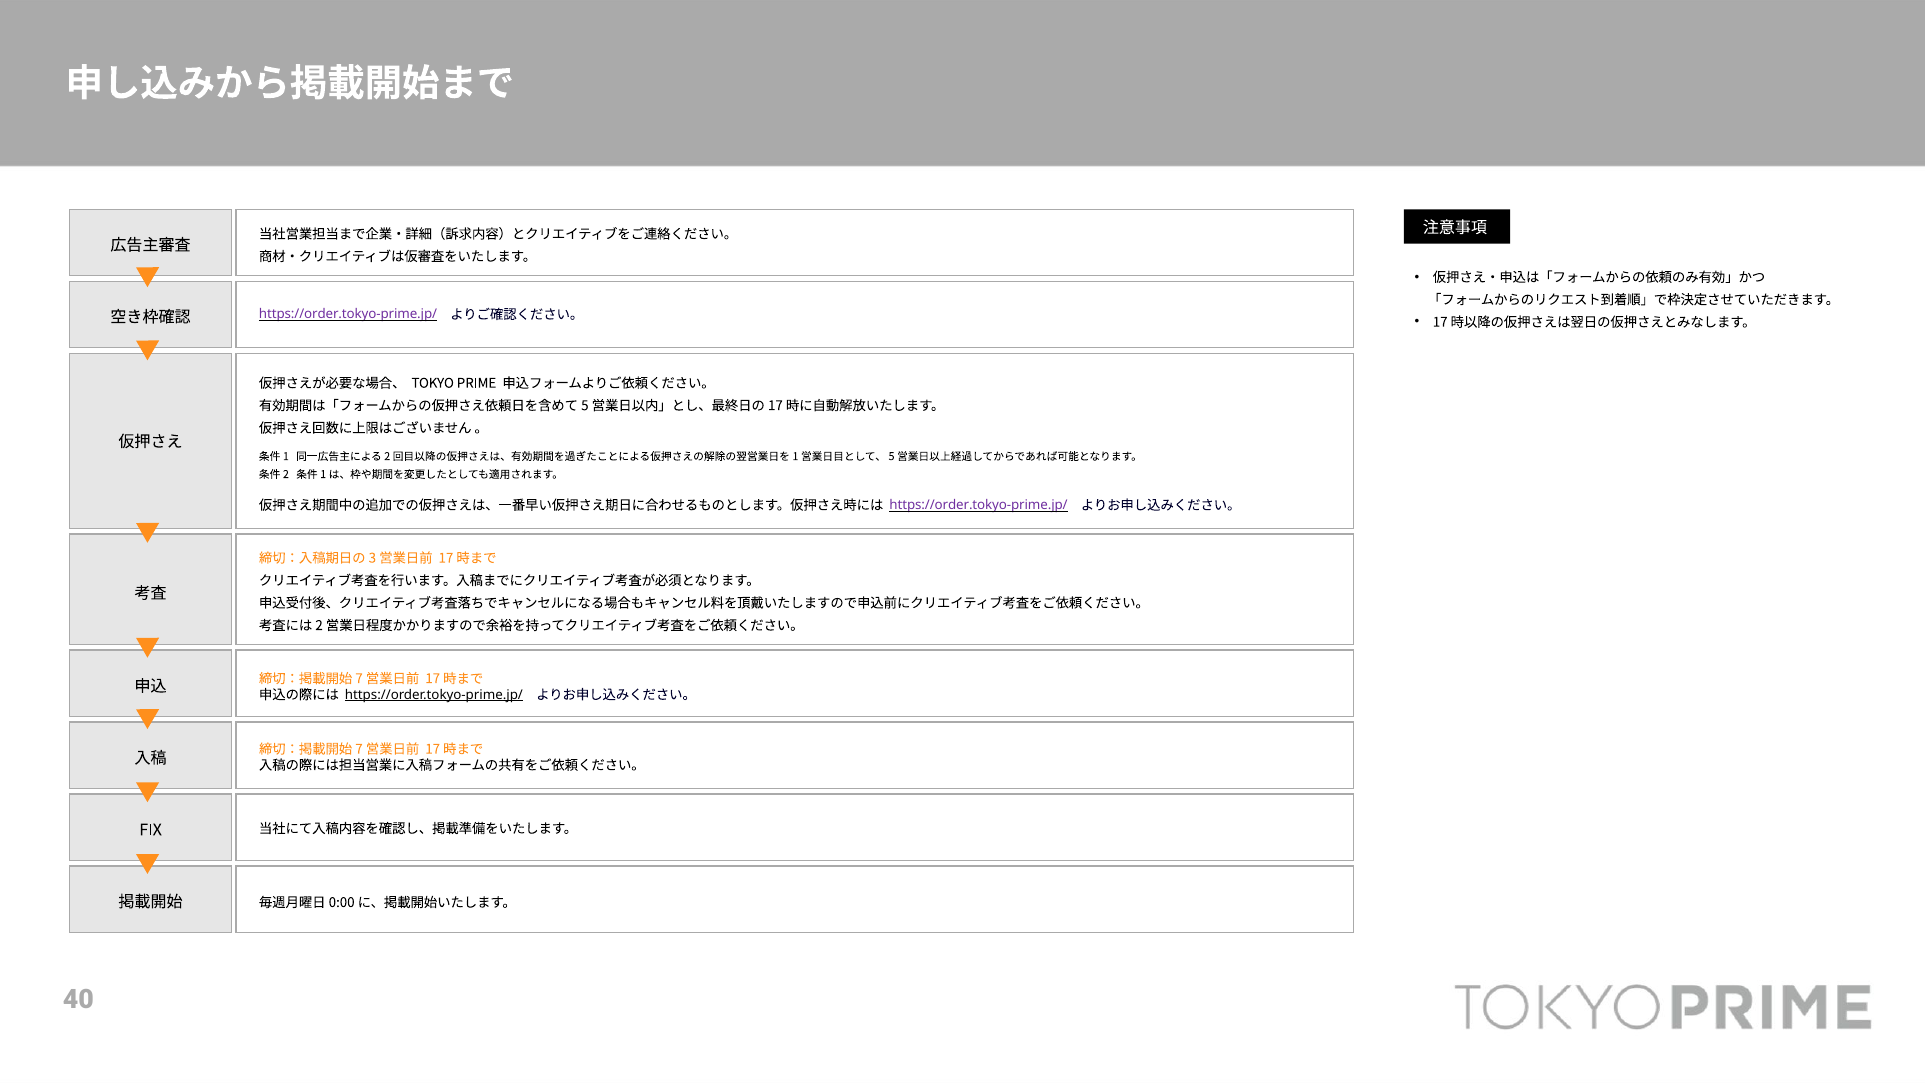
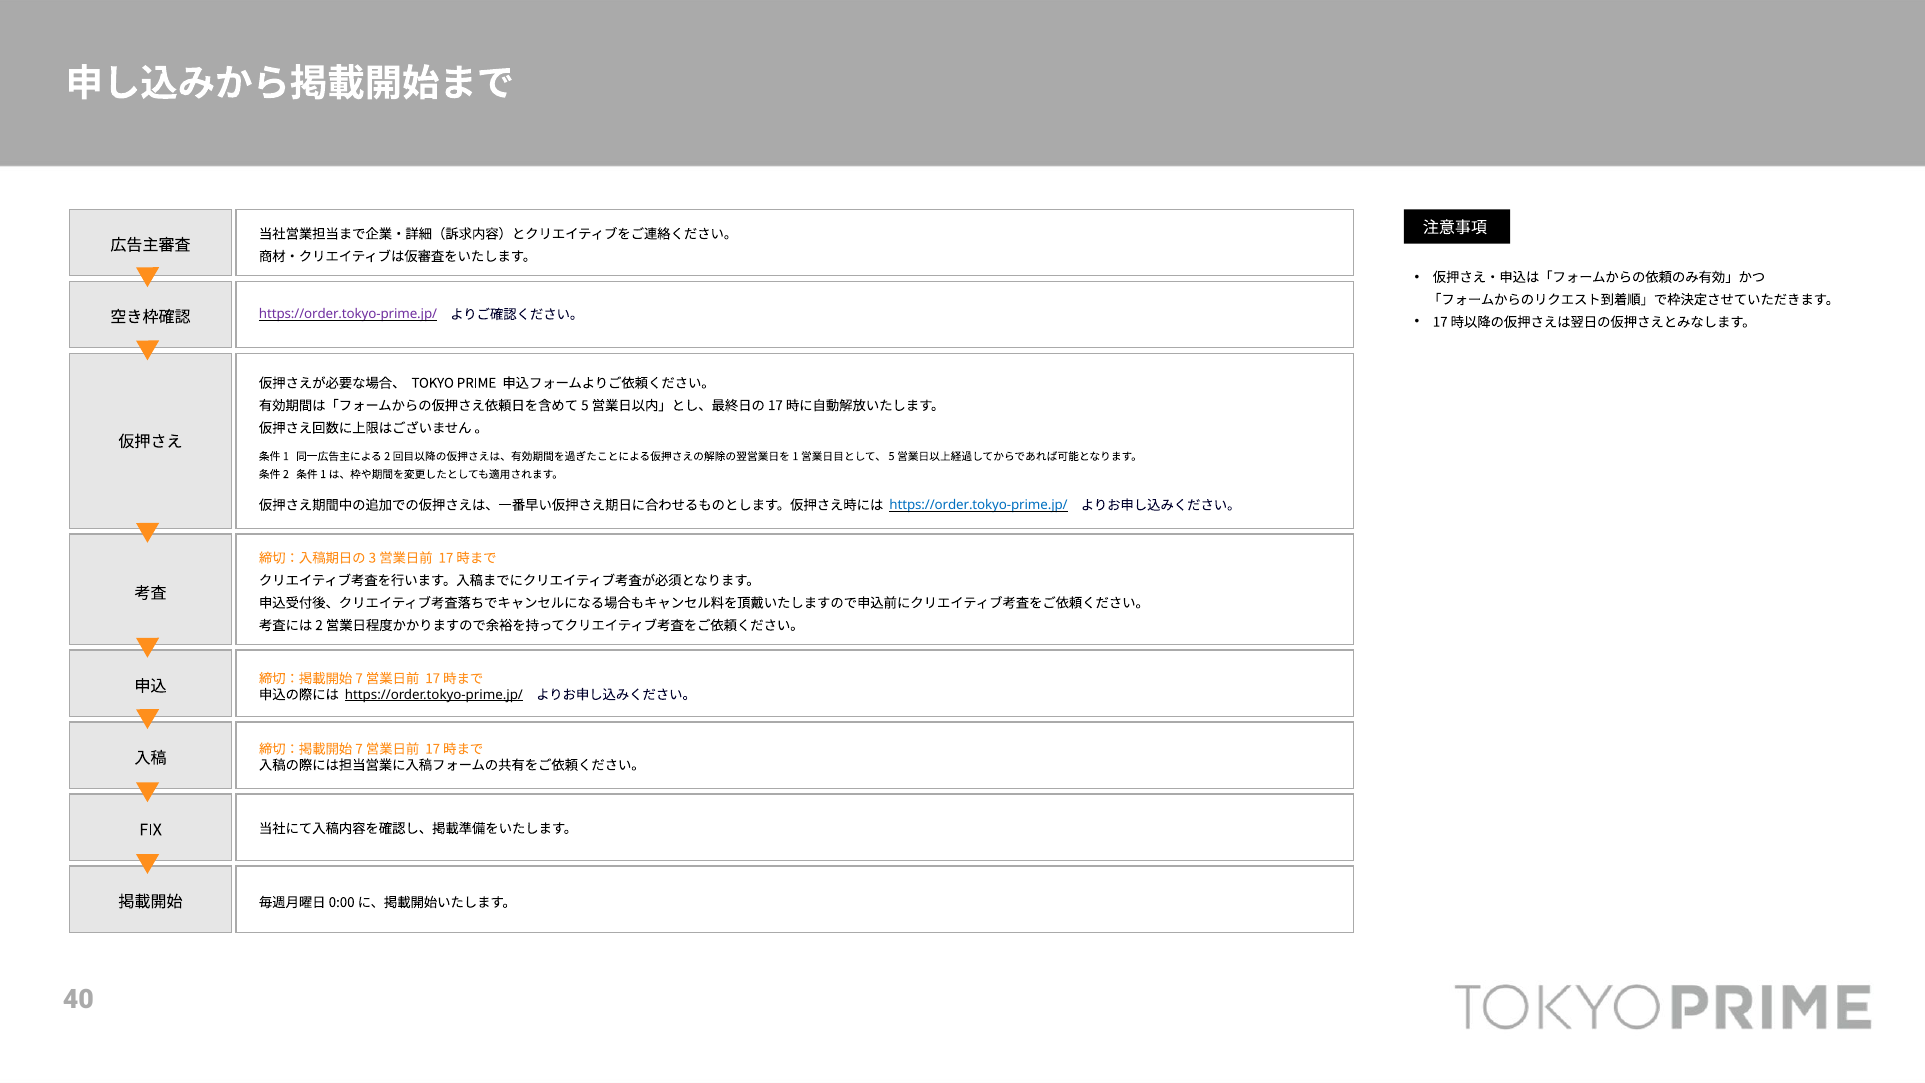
https://order.tokyo-prime.jp/ at (979, 505) colour: purple -> blue
